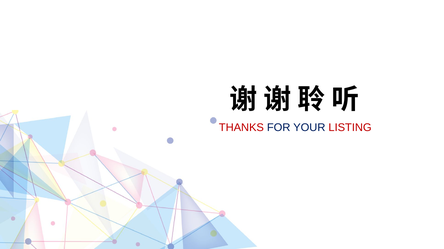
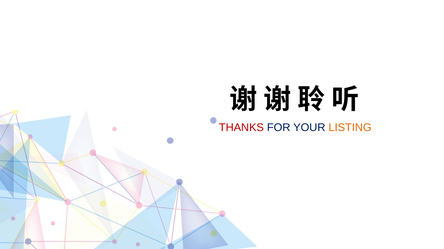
LISTING colour: red -> orange
